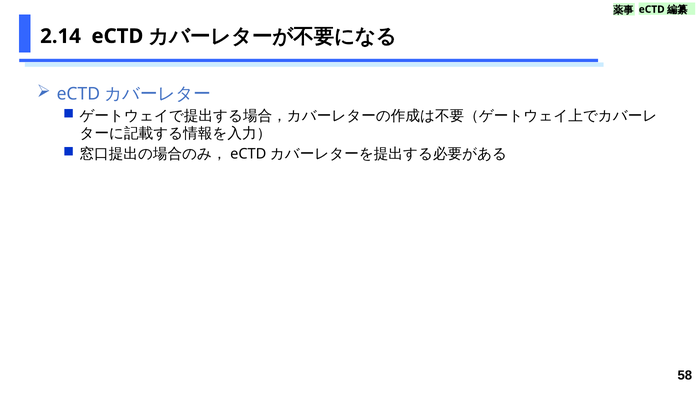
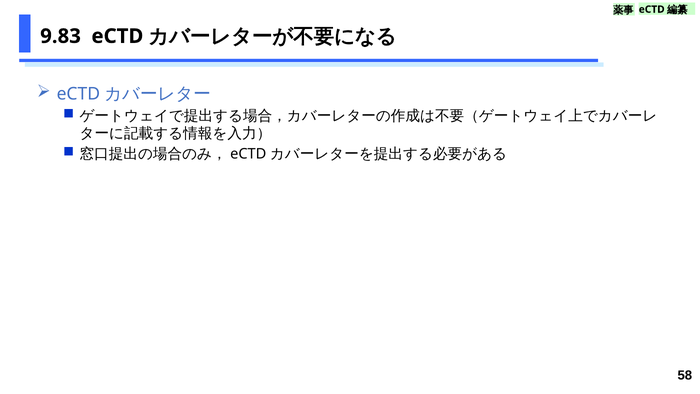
2.14: 2.14 -> 9.83
